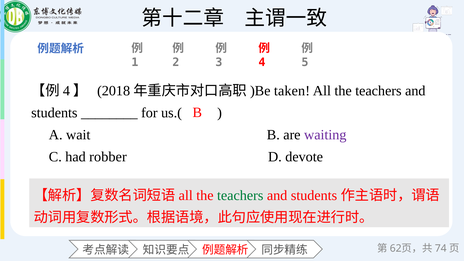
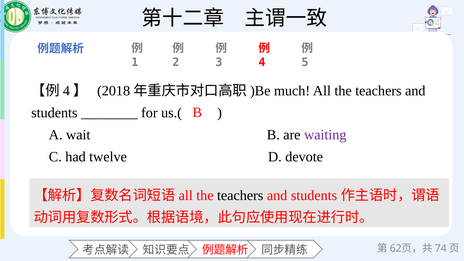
taken: taken -> much
robber: robber -> twelve
teachers at (240, 195) colour: green -> black
